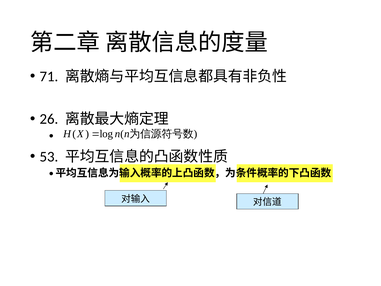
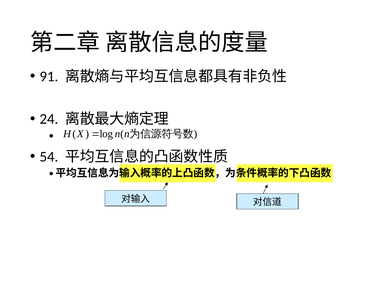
71: 71 -> 91
26: 26 -> 24
53: 53 -> 54
